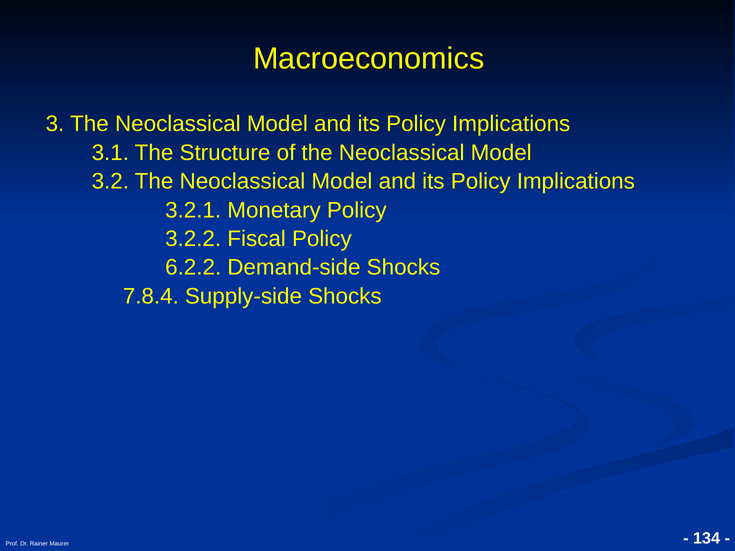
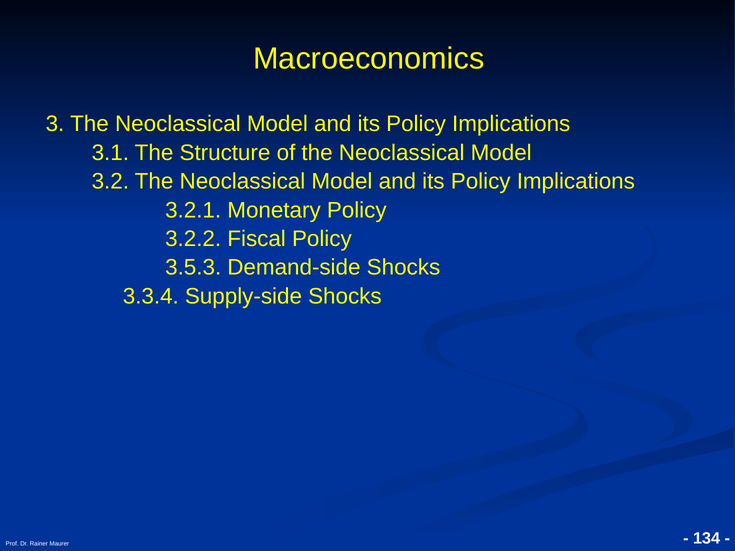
6.2.2: 6.2.2 -> 3.5.3
7.8.4: 7.8.4 -> 3.3.4
